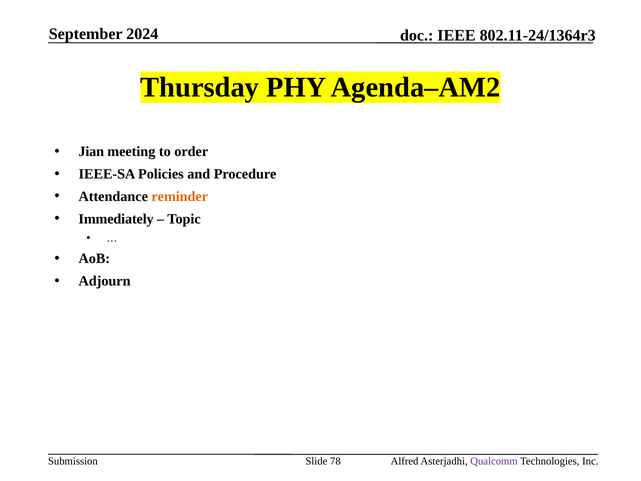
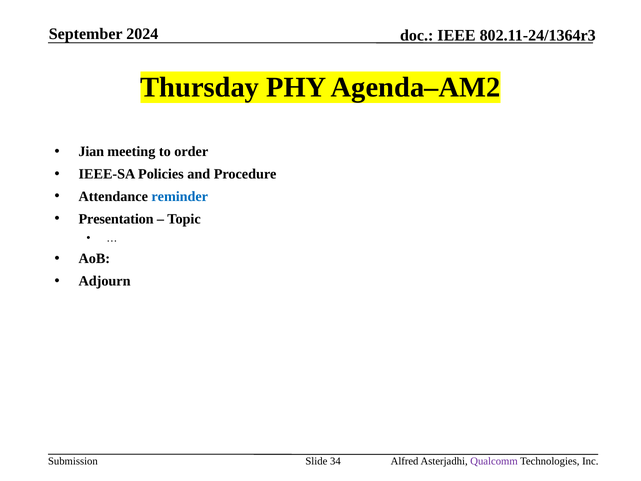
reminder colour: orange -> blue
Immediately: Immediately -> Presentation
78: 78 -> 34
